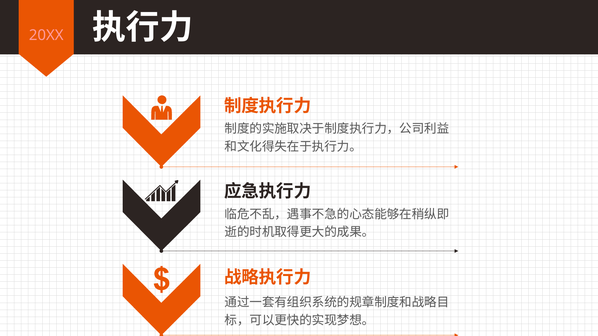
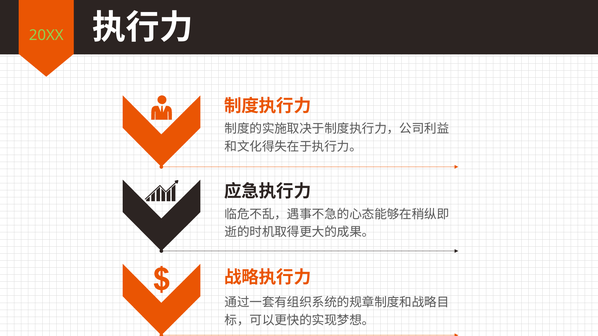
20XX colour: pink -> light green
